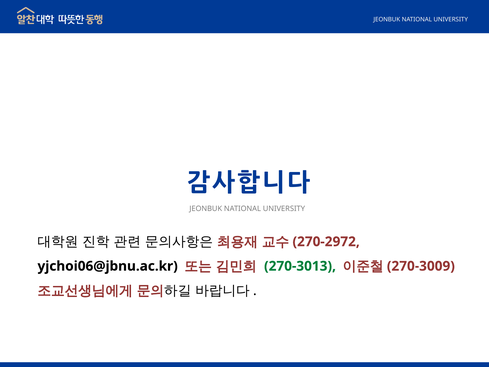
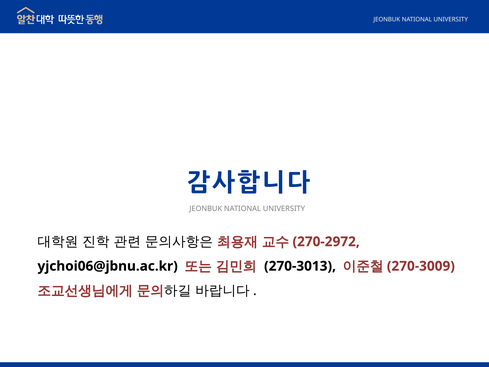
270-3013 colour: green -> black
